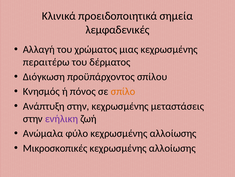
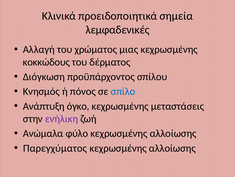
περαιτέρω: περαιτέρω -> κοκκώδους
σπίλο colour: orange -> blue
Ανάπτυξη στην: στην -> όγκο
Μικροσκοπικές: Μικροσκοπικές -> Παρεγχύματος
